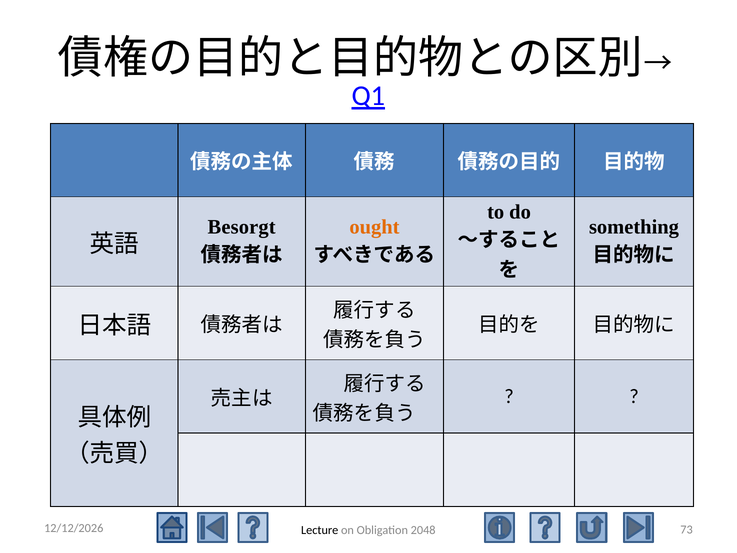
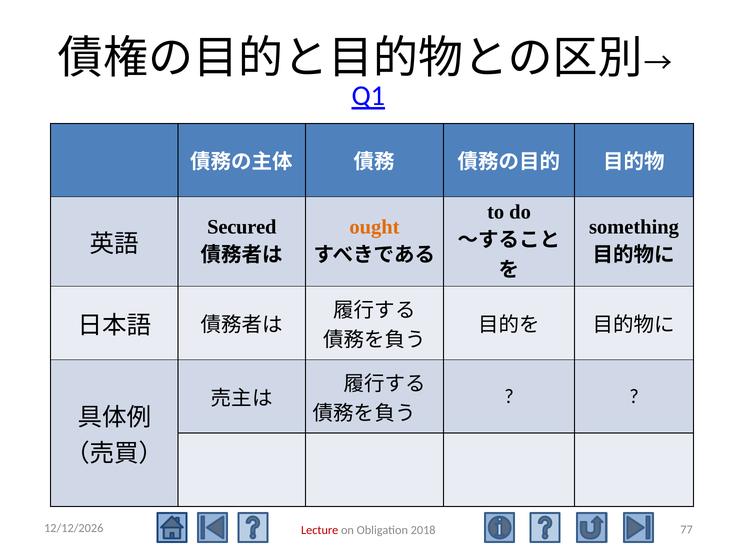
Besorgt: Besorgt -> Secured
73: 73 -> 77
Lecture colour: black -> red
2048: 2048 -> 2018
